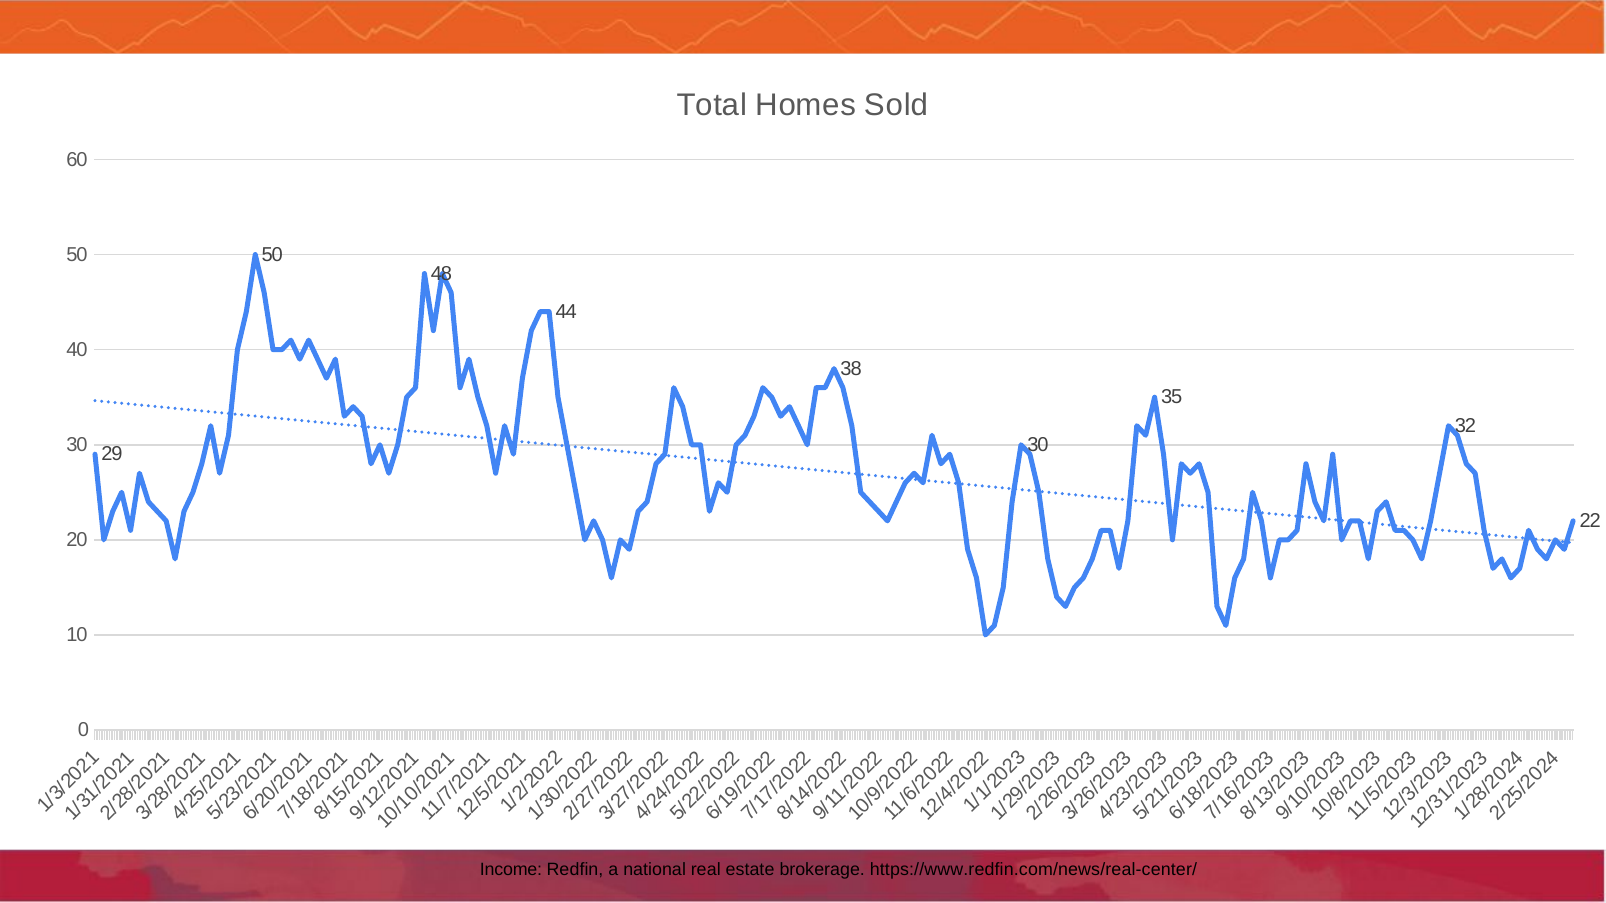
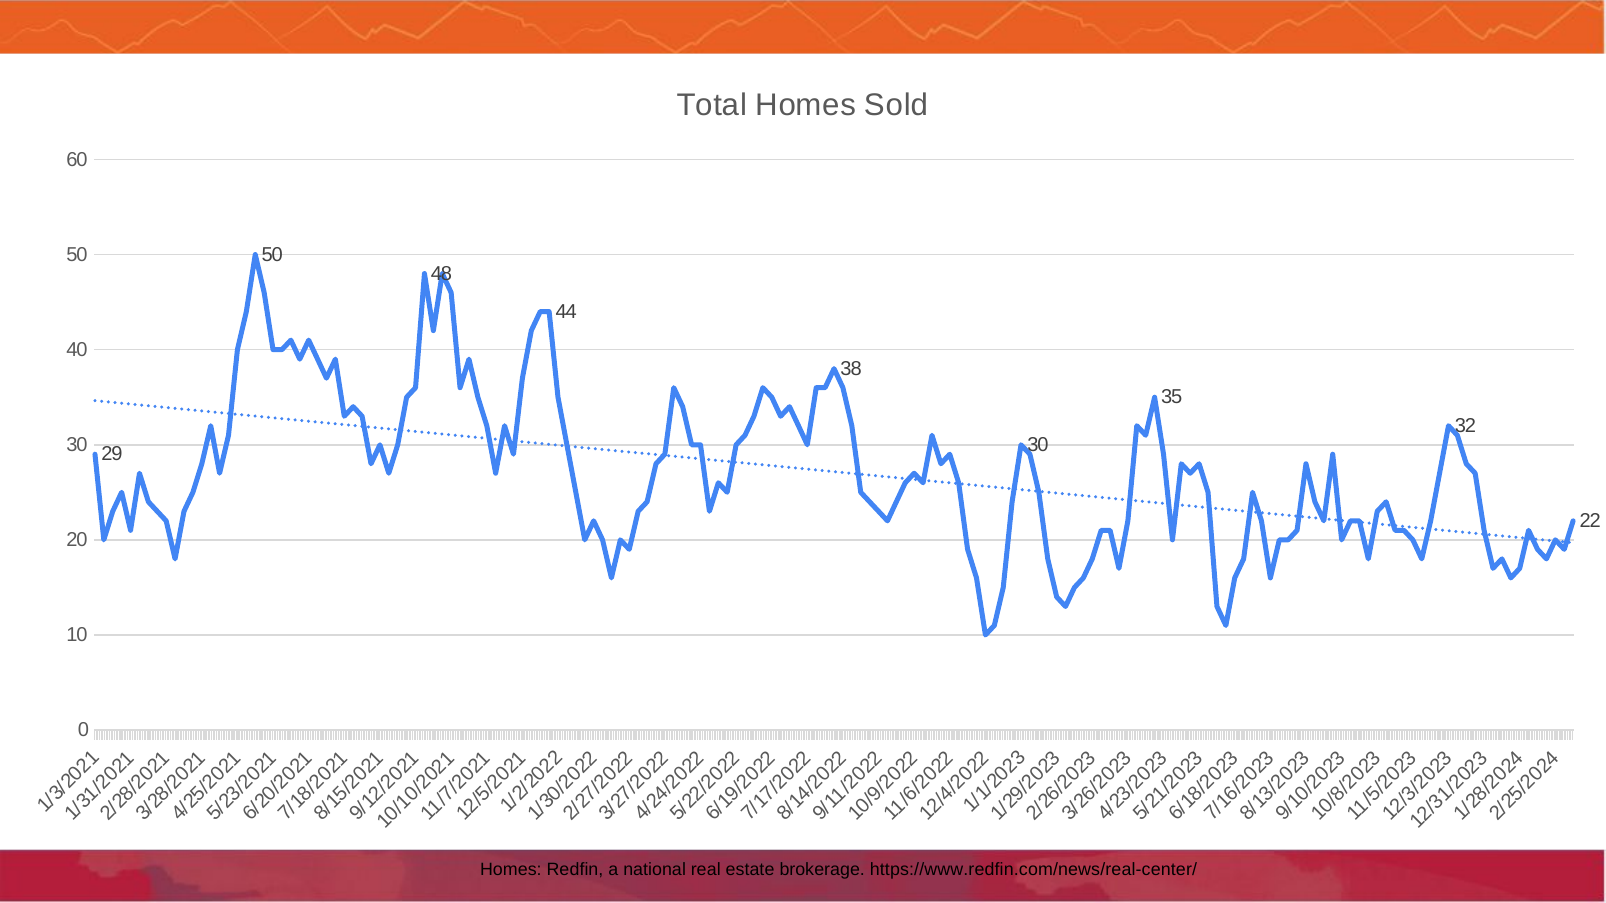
Income at (511, 870): Income -> Homes
